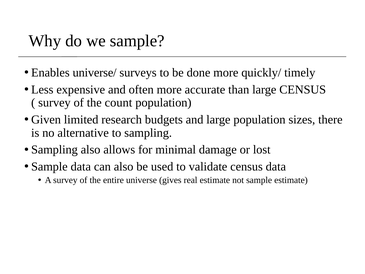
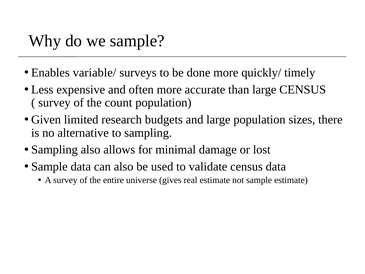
universe/: universe/ -> variable/
